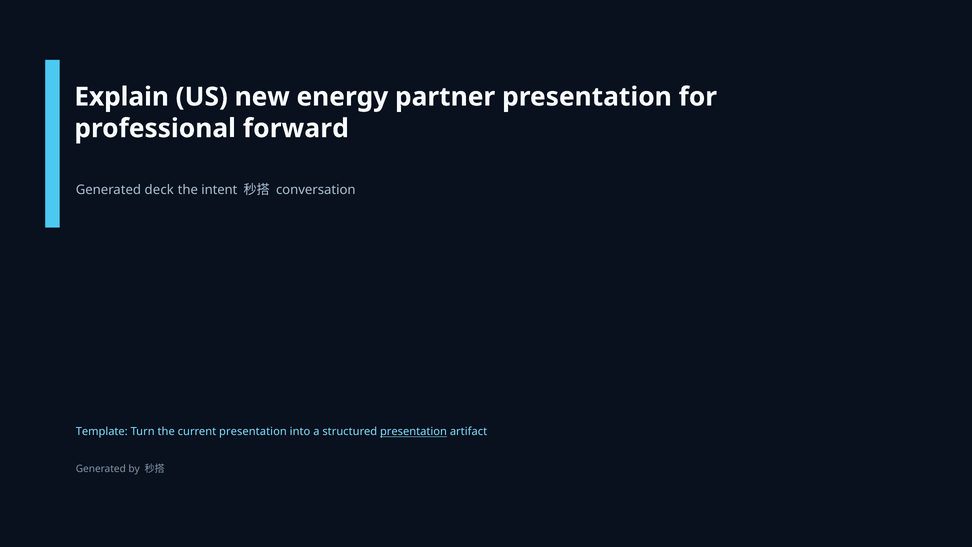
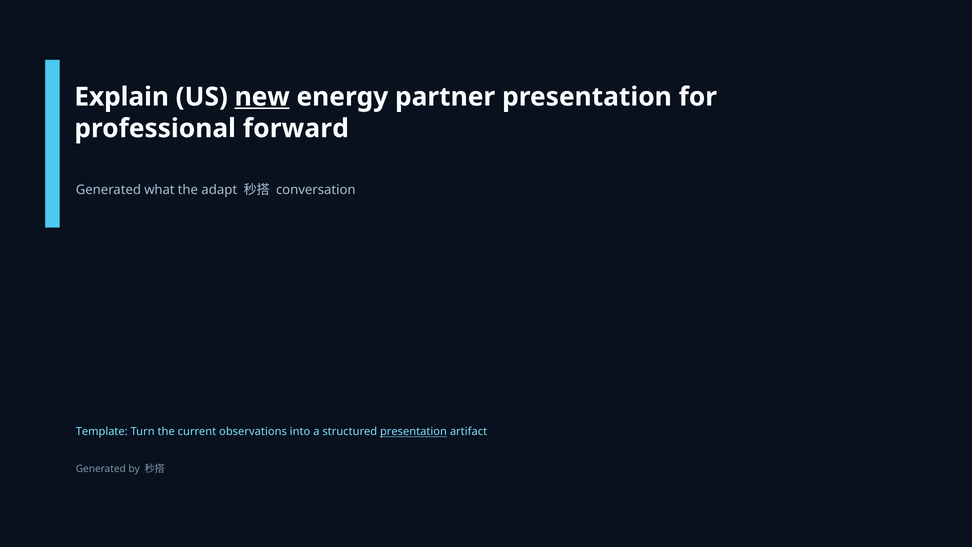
new underline: none -> present
deck: deck -> what
intent: intent -> adapt
current presentation: presentation -> observations
